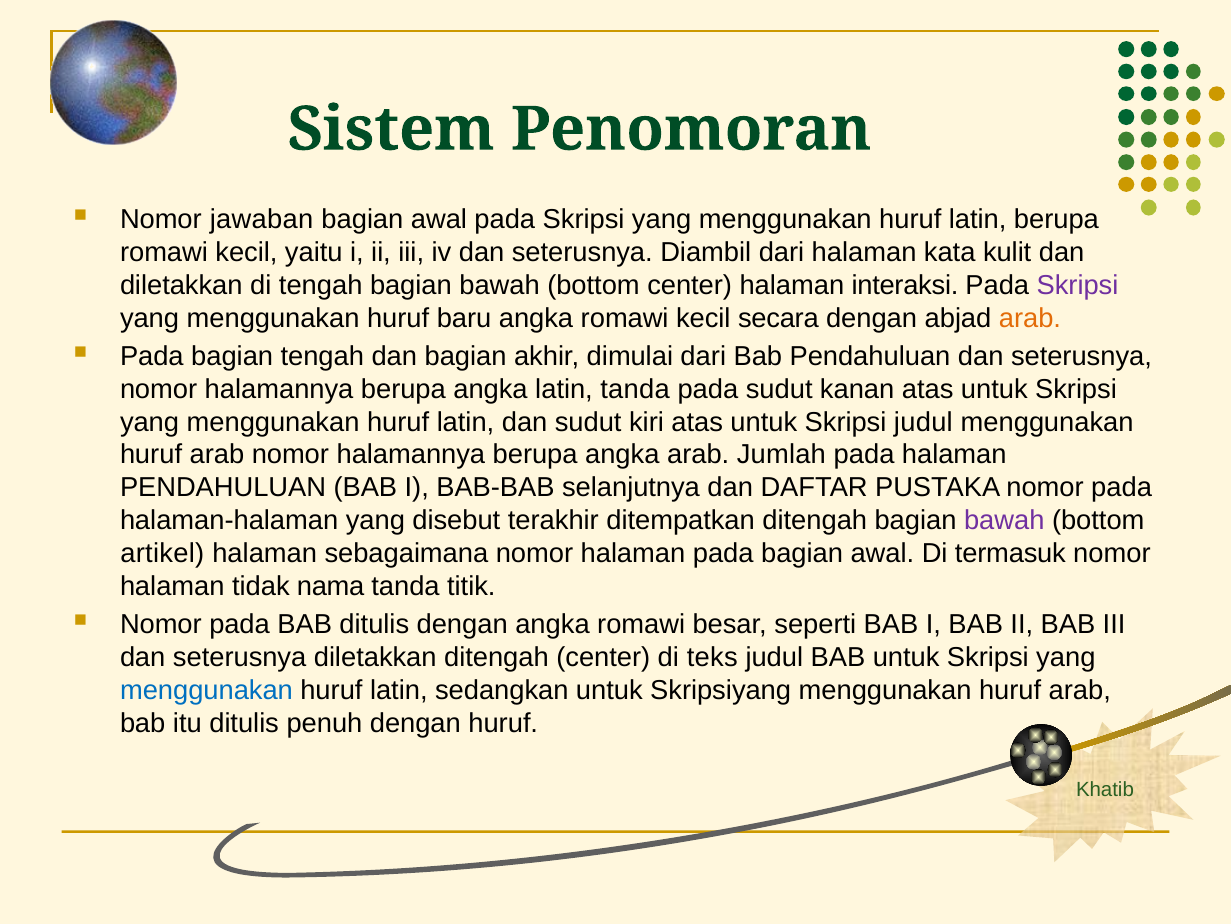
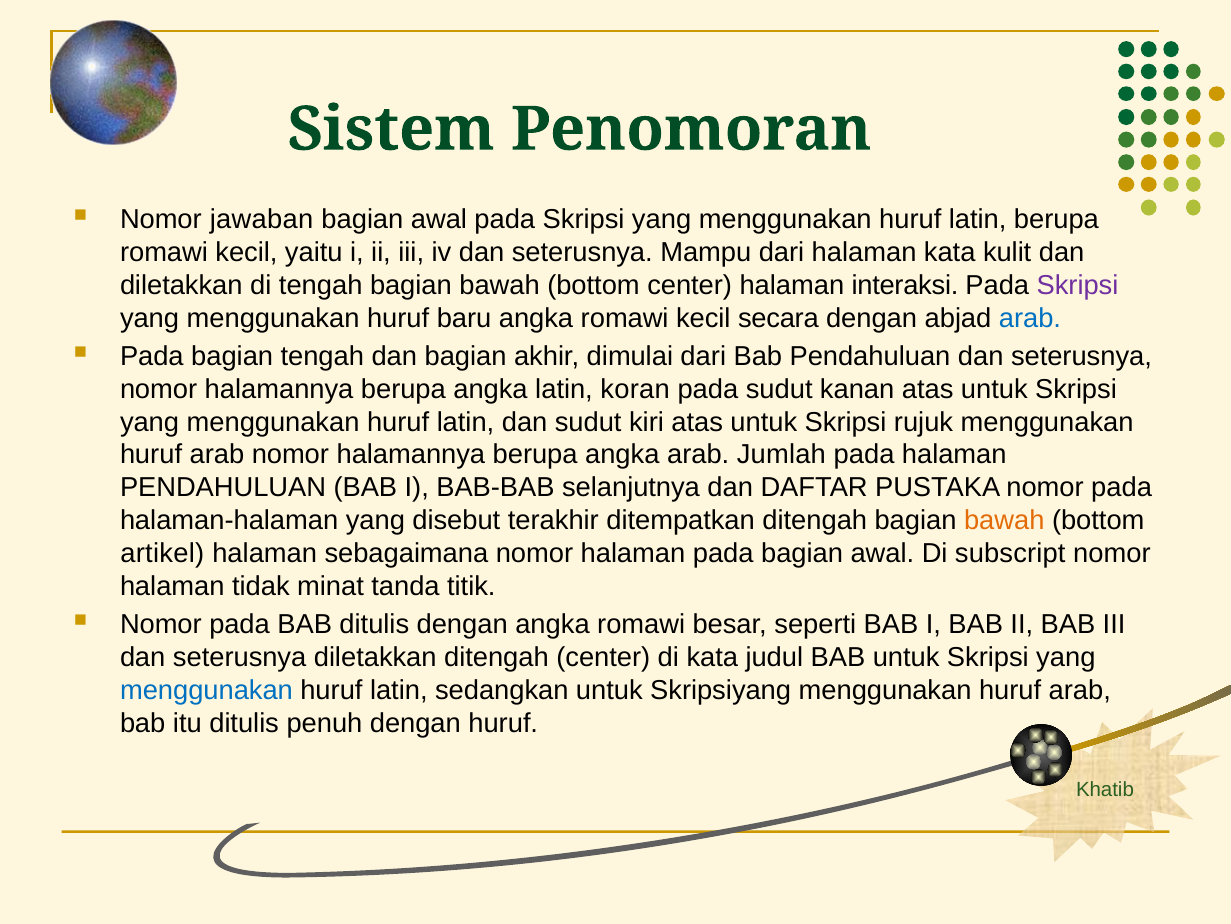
Diambil: Diambil -> Mampu
arab at (1030, 318) colour: orange -> blue
latin tanda: tanda -> koran
Skripsi judul: judul -> rujuk
bawah at (1004, 520) colour: purple -> orange
termasuk: termasuk -> subscript
nama: nama -> minat
di teks: teks -> kata
